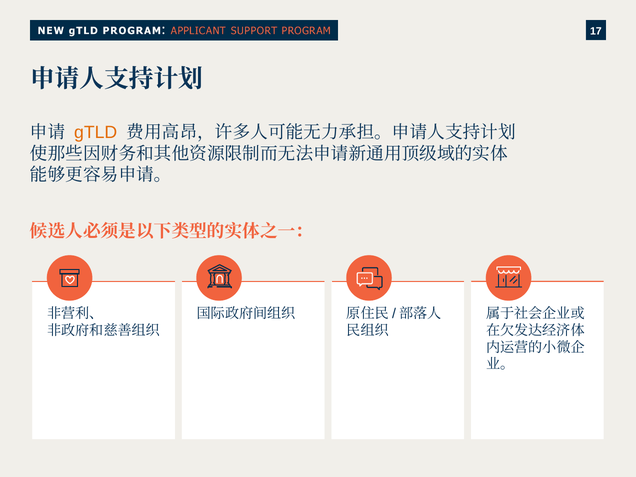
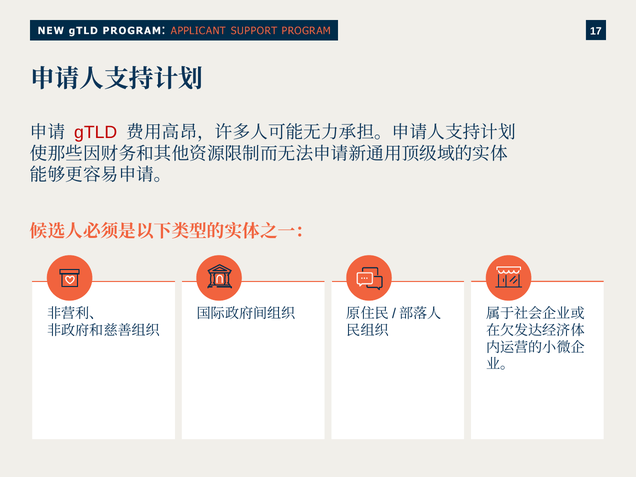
gTLD colour: orange -> red
